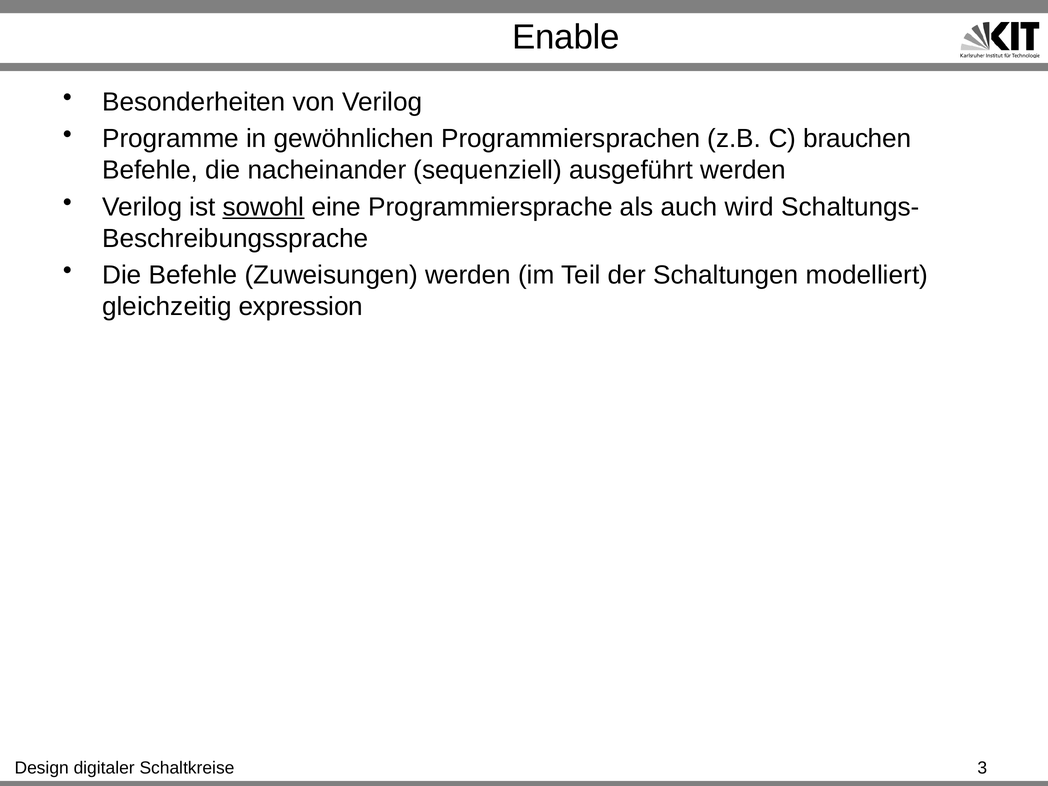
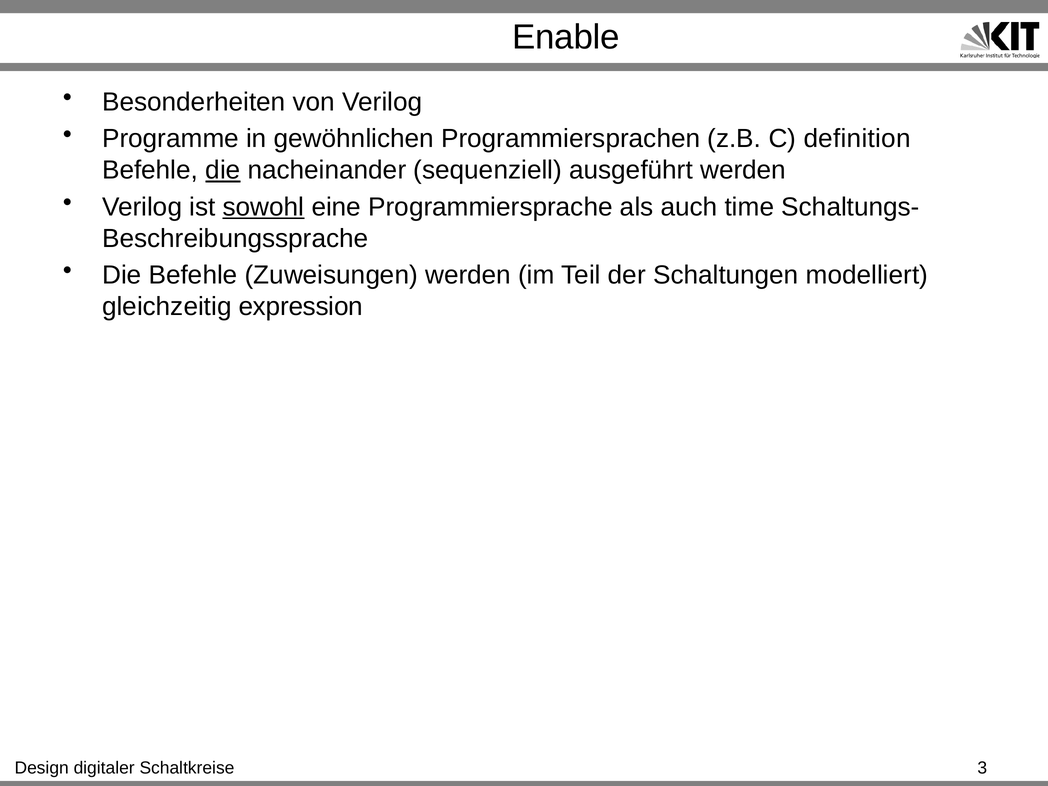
brauchen: brauchen -> definition
die at (223, 170) underline: none -> present
wird: wird -> time
